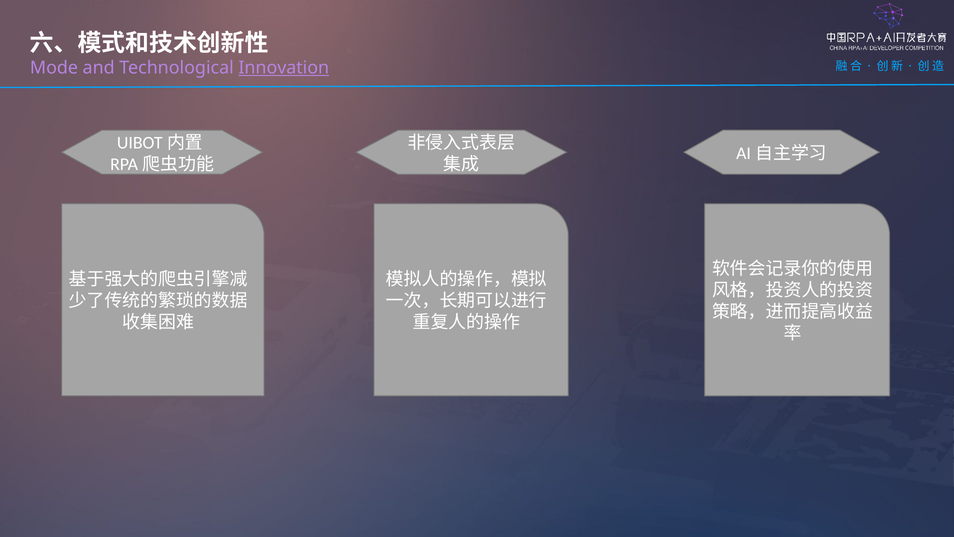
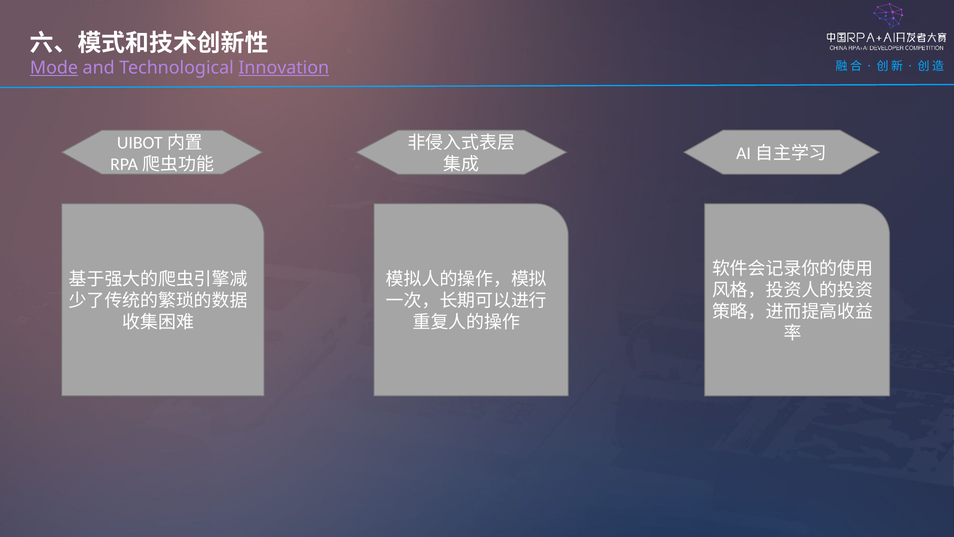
Mode underline: none -> present
